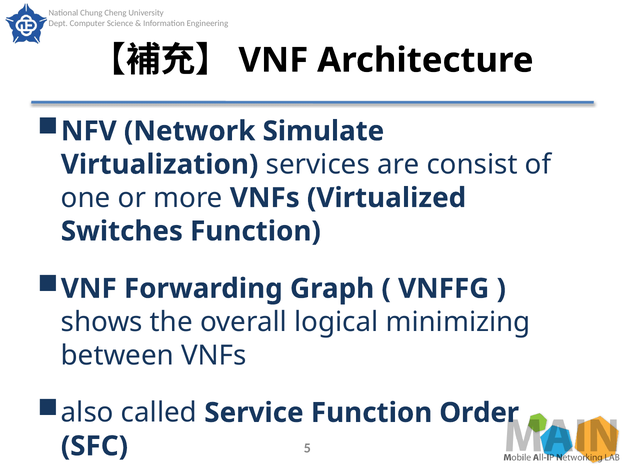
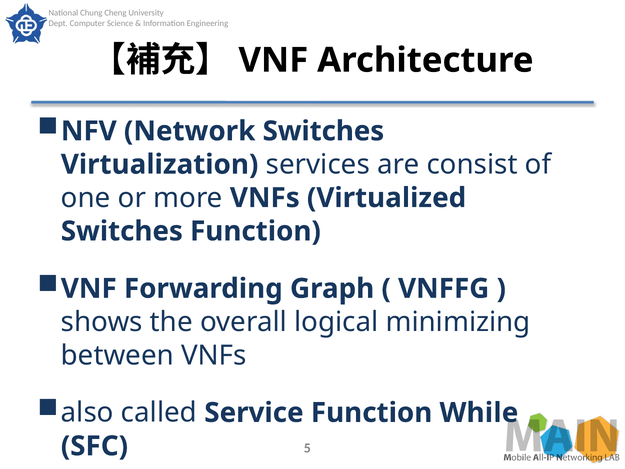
Network Simulate: Simulate -> Switches
Order: Order -> While
